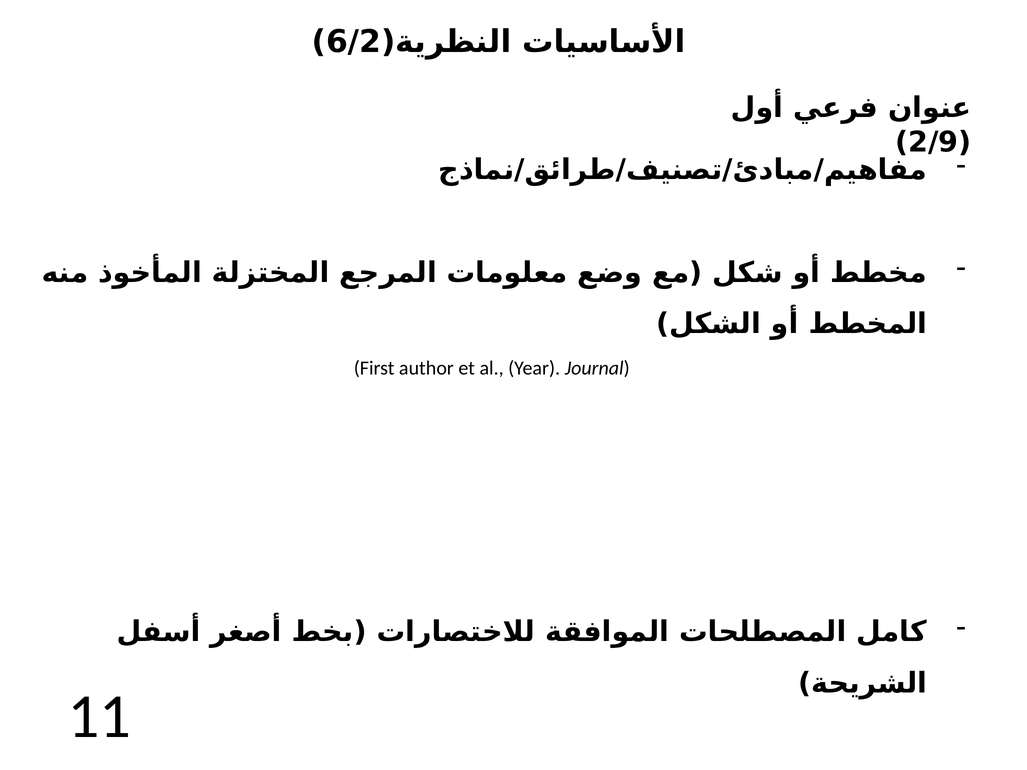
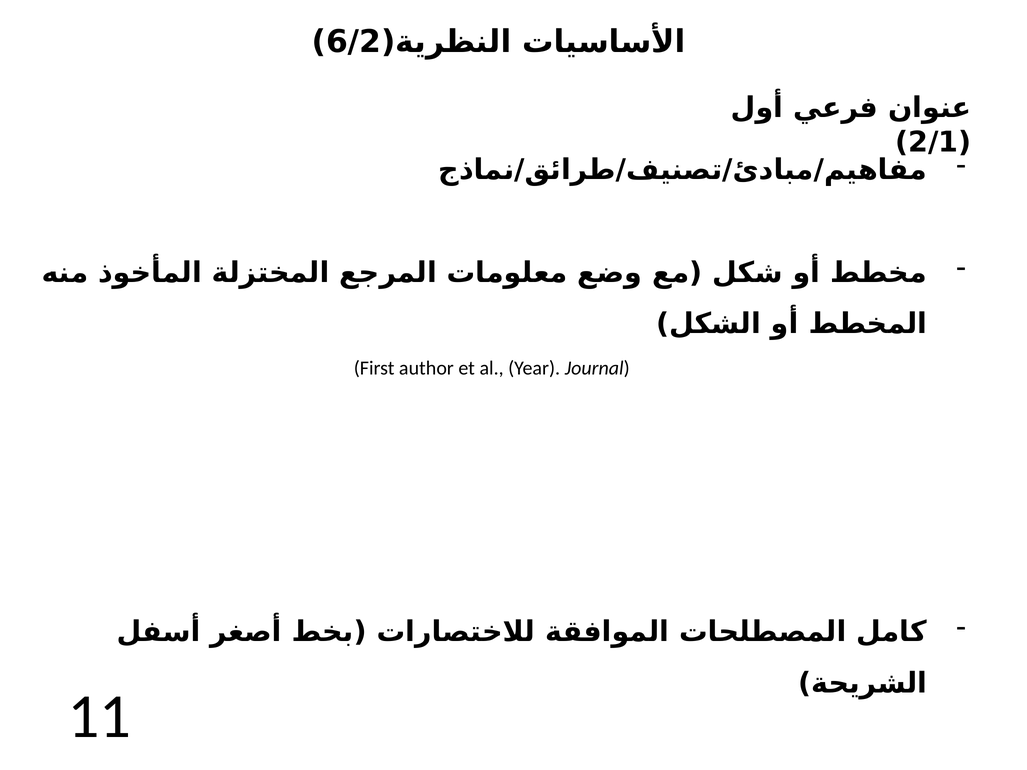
2/9: 2/9 -> 2/1
